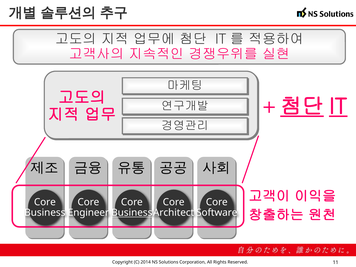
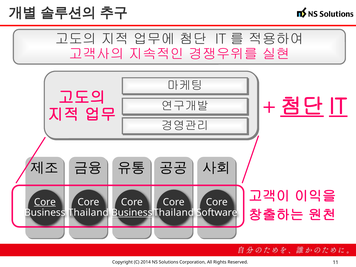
Core at (45, 202) underline: none -> present
Engineer at (88, 213): Engineer -> Thailand
Architect at (174, 213): Architect -> Thailand
